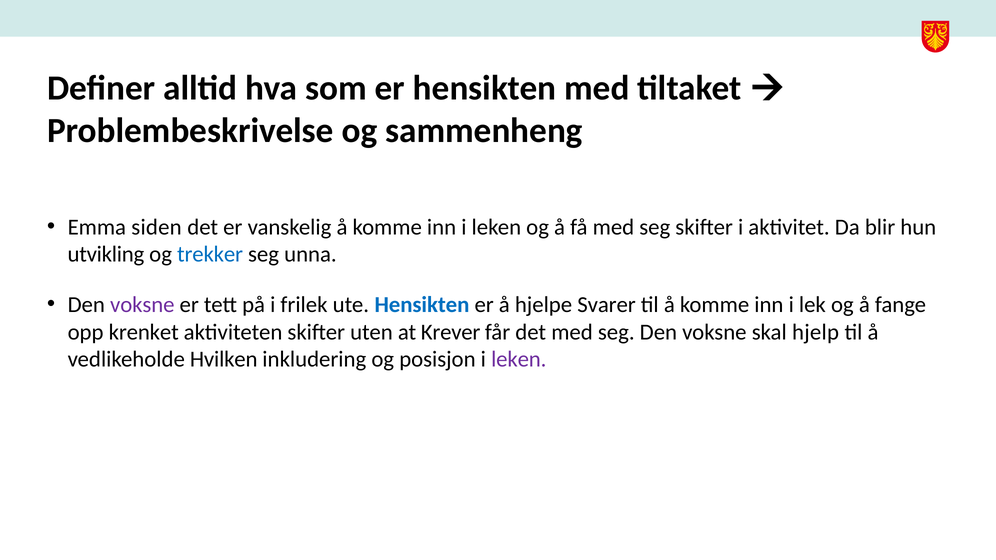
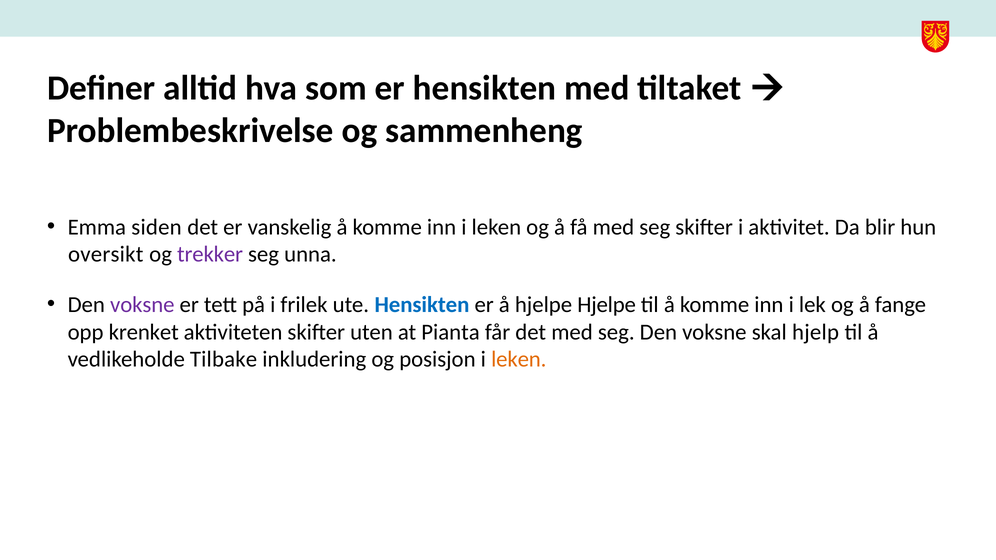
utvikling: utvikling -> oversikt
trekker colour: blue -> purple
hjelpe Svarer: Svarer -> Hjelpe
Krever: Krever -> Pianta
Hvilken: Hvilken -> Tilbake
leken at (519, 360) colour: purple -> orange
